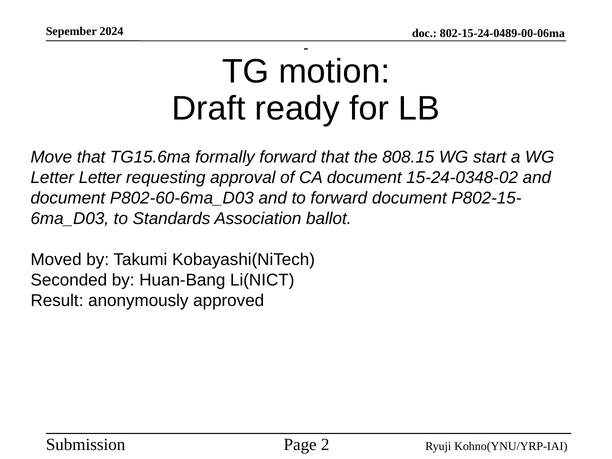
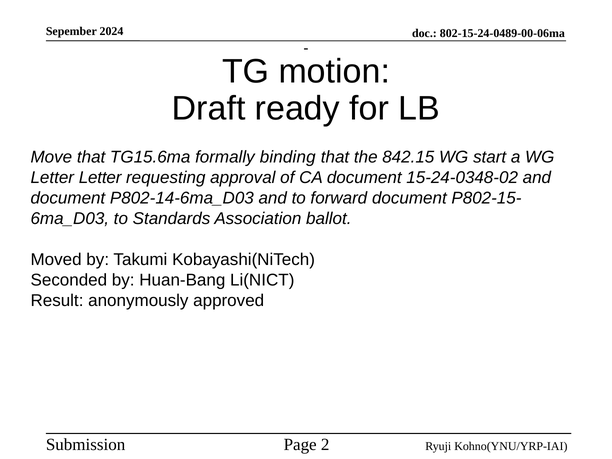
formally forward: forward -> binding
808.15: 808.15 -> 842.15
P802-60-6ma_D03: P802-60-6ma_D03 -> P802-14-6ma_D03
